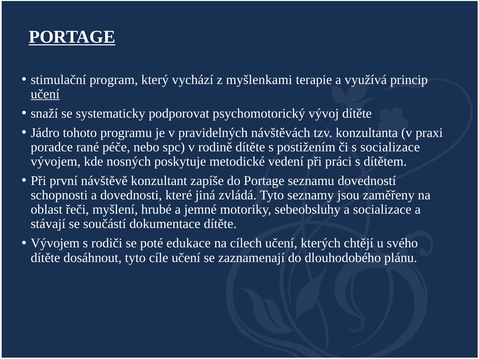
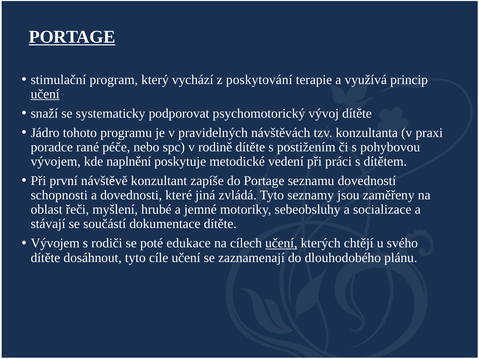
myšlenkami: myšlenkami -> poskytování
s socializace: socializace -> pohybovou
nosných: nosných -> naplnění
učení at (281, 243) underline: none -> present
